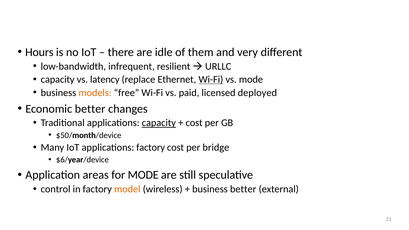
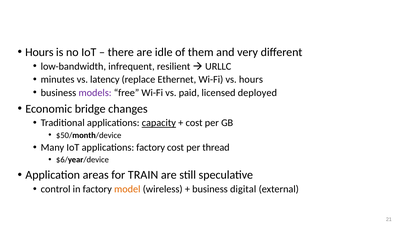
capacity at (58, 79): capacity -> minutes
Wi-Fi at (211, 79) underline: present -> none
vs mode: mode -> hours
models colour: orange -> purple
Economic better: better -> bridge
bridge: bridge -> thread
for MODE: MODE -> TRAIN
business better: better -> digital
